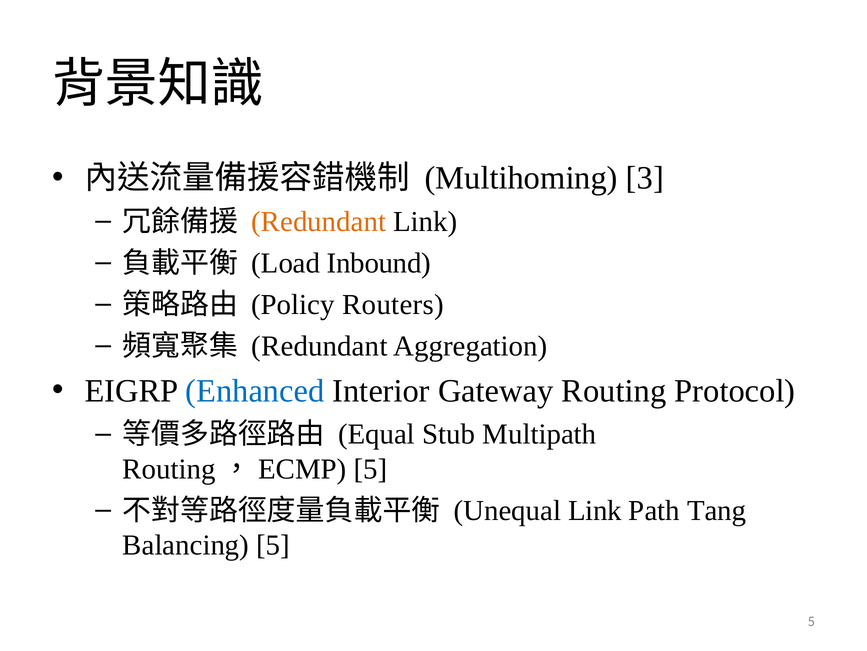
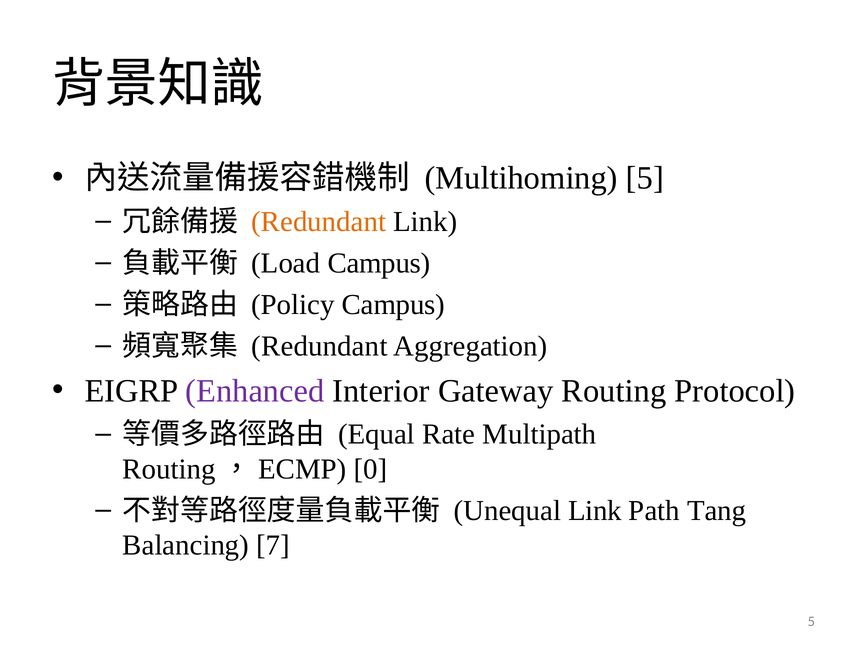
Multihoming 3: 3 -> 5
Load Inbound: Inbound -> Campus
Policy Routers: Routers -> Campus
Enhanced colour: blue -> purple
Stub: Stub -> Rate
Routing，ECMP 5: 5 -> 0
Balancing 5: 5 -> 7
